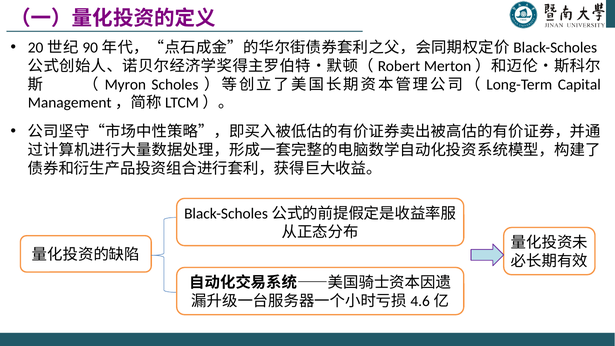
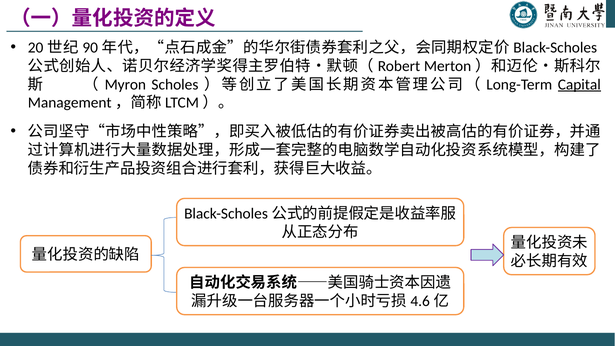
Capital underline: none -> present
